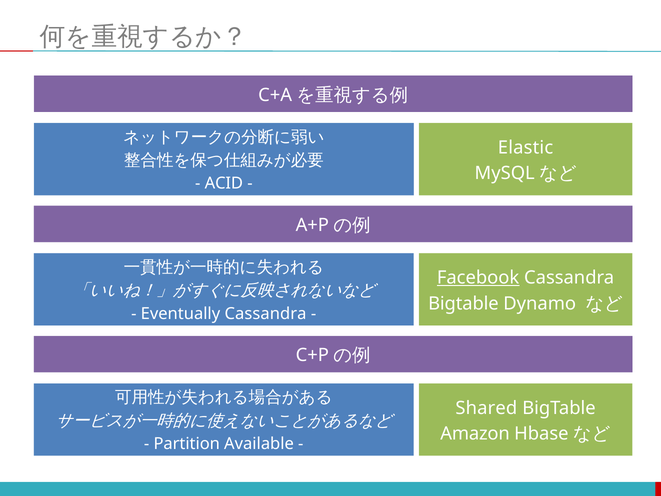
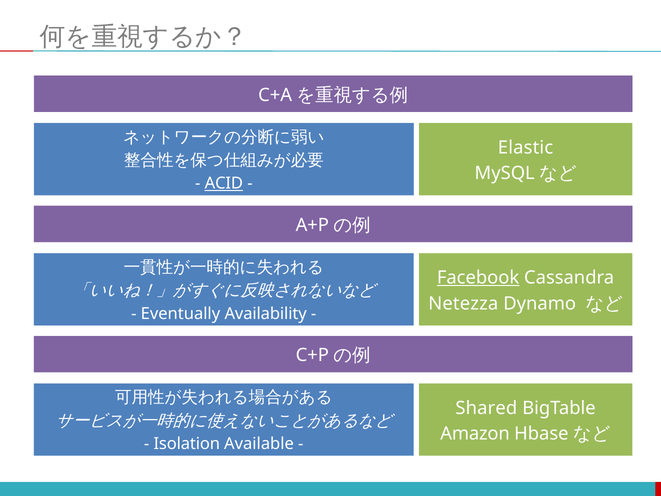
ACID underline: none -> present
Bigtable at (463, 303): Bigtable -> Netezza
Eventually Cassandra: Cassandra -> Availability
Partition: Partition -> Isolation
